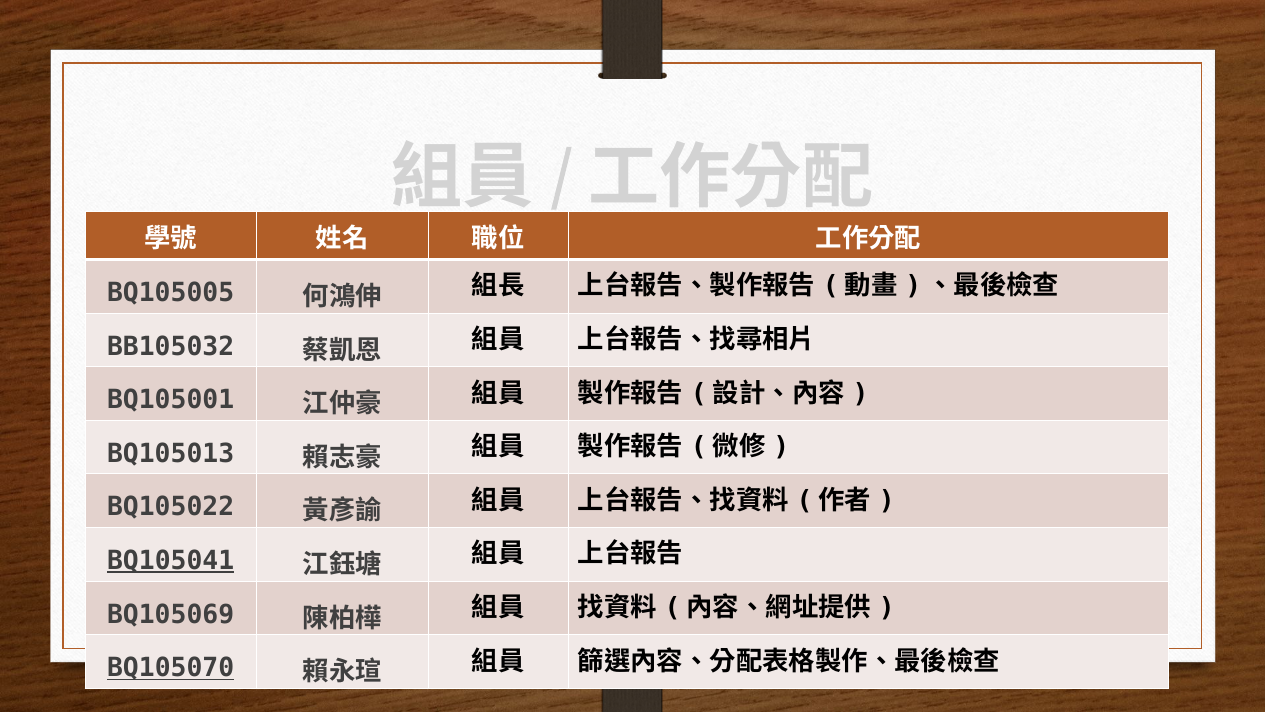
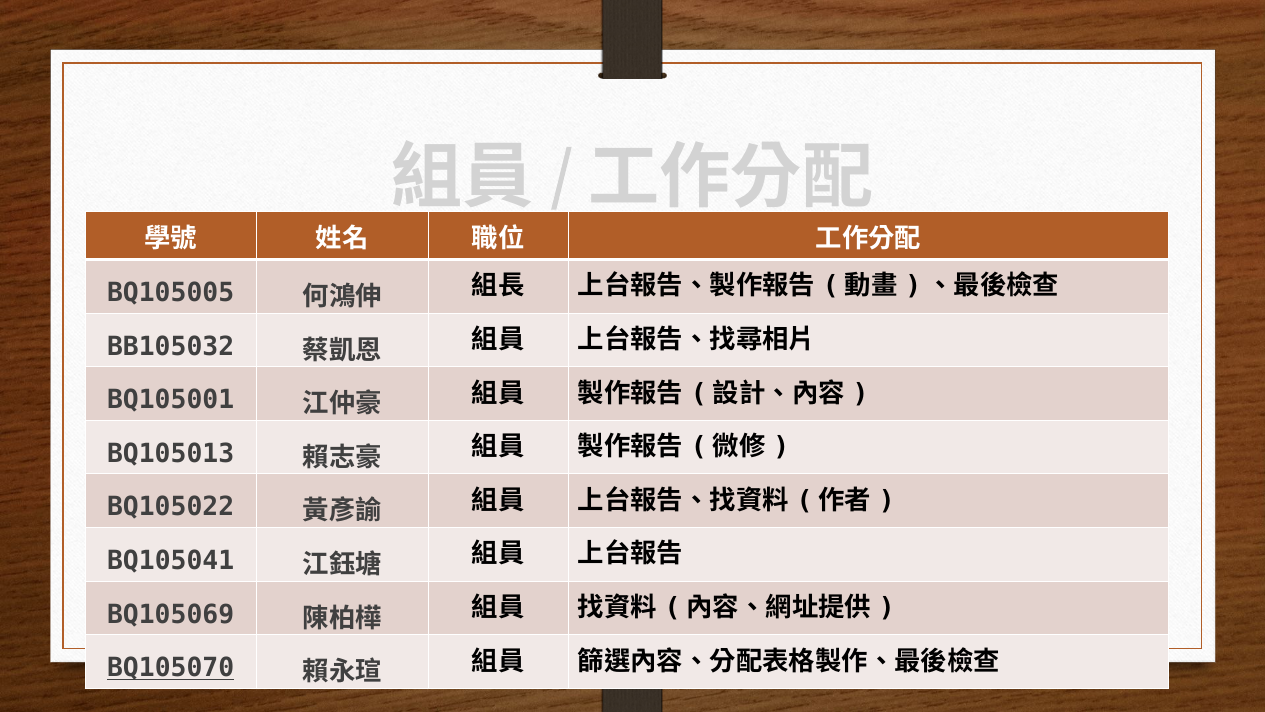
BQ105041 underline: present -> none
